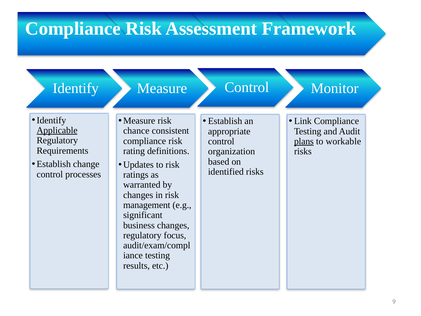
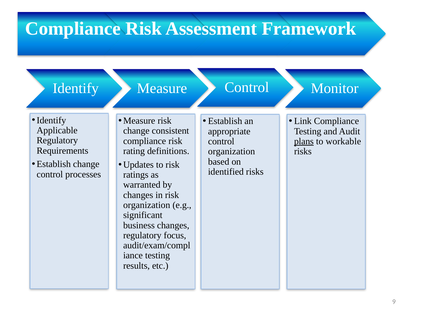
Applicable underline: present -> none
chance at (136, 131): chance -> change
management at (147, 205): management -> organization
